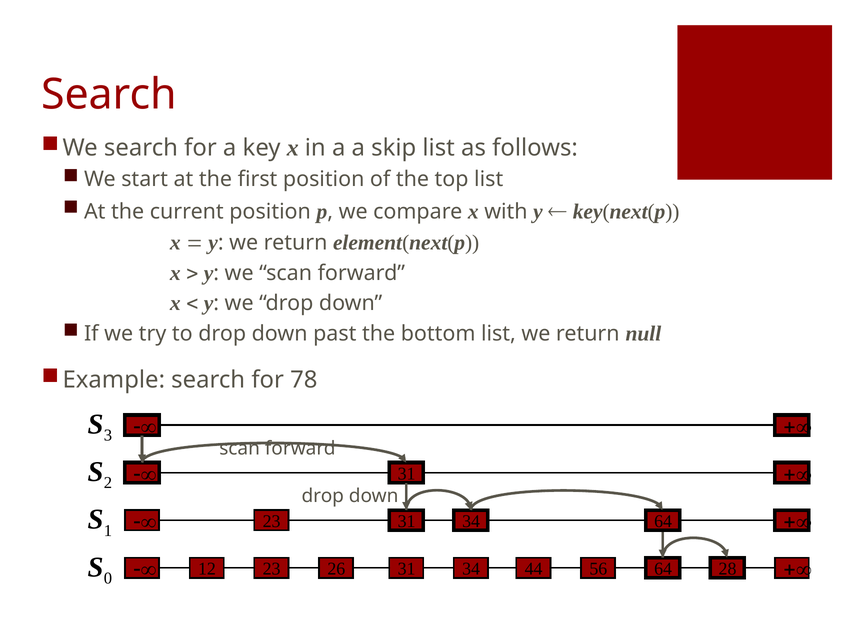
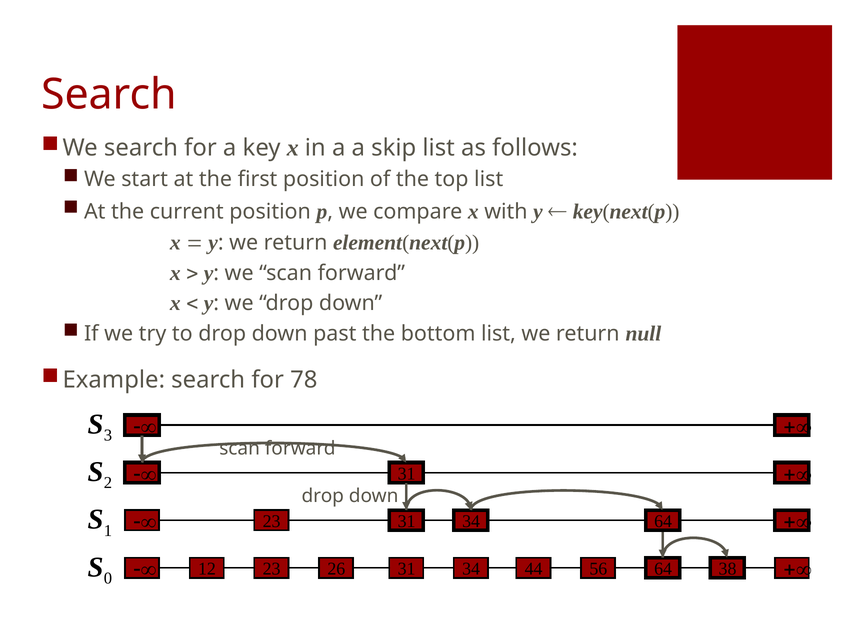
28: 28 -> 38
